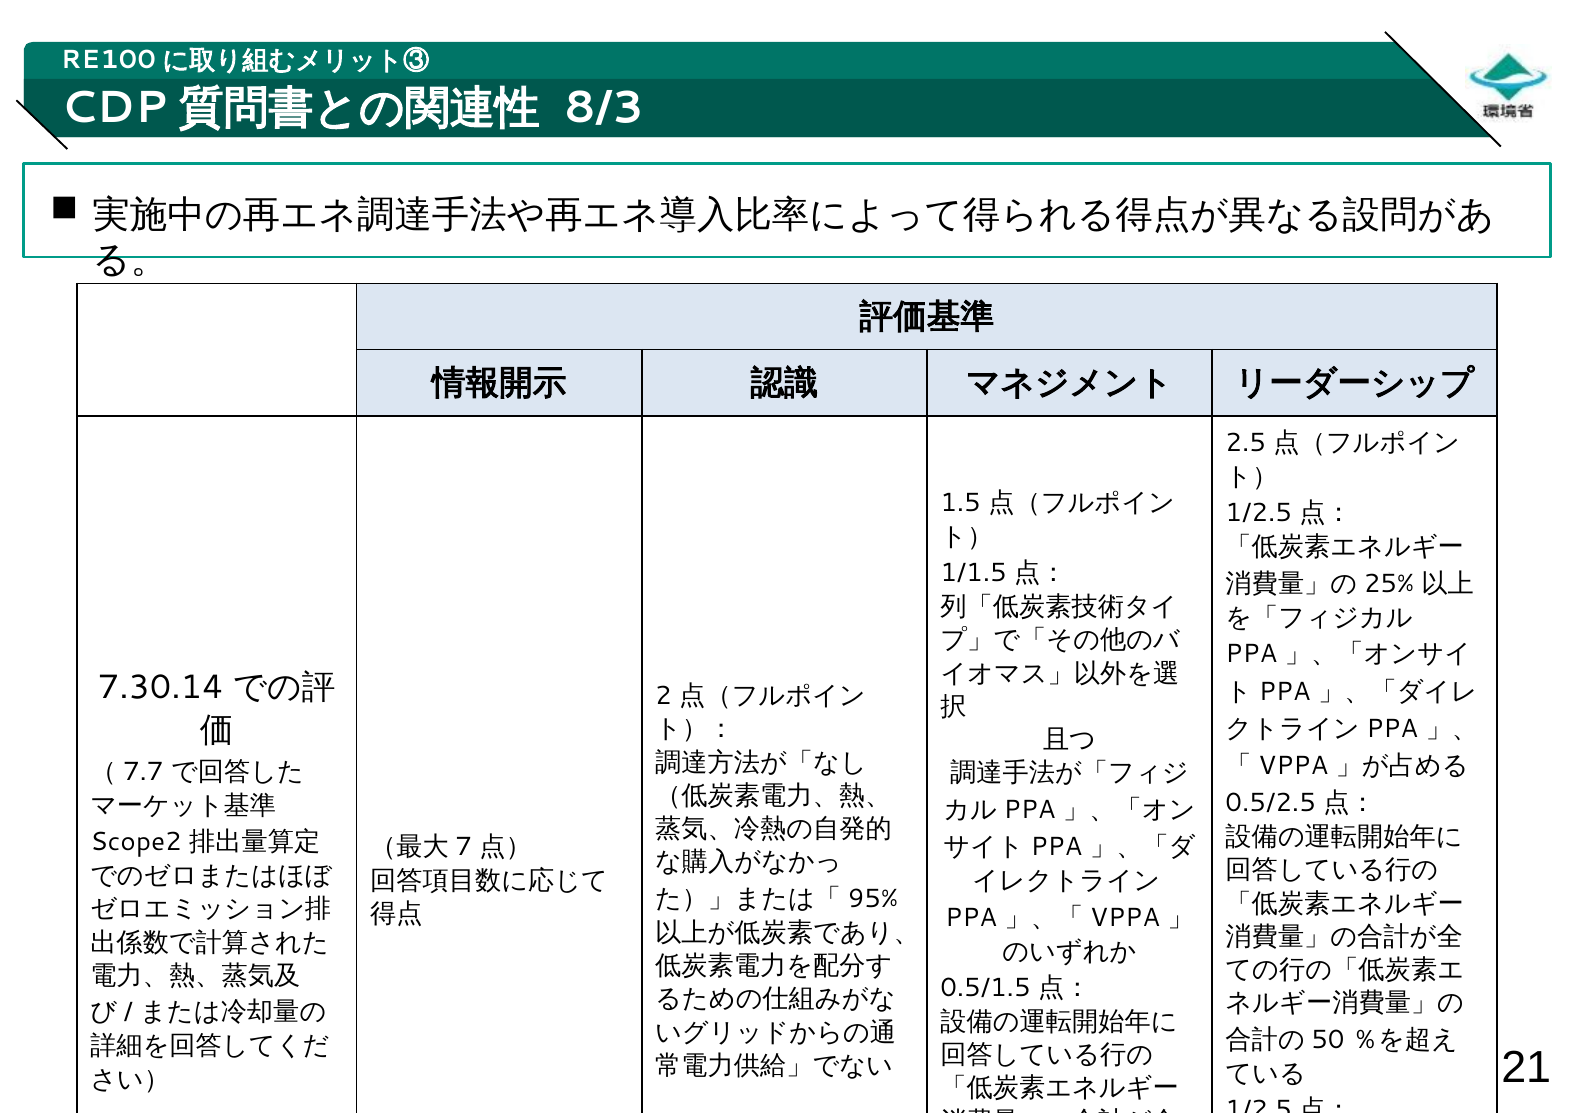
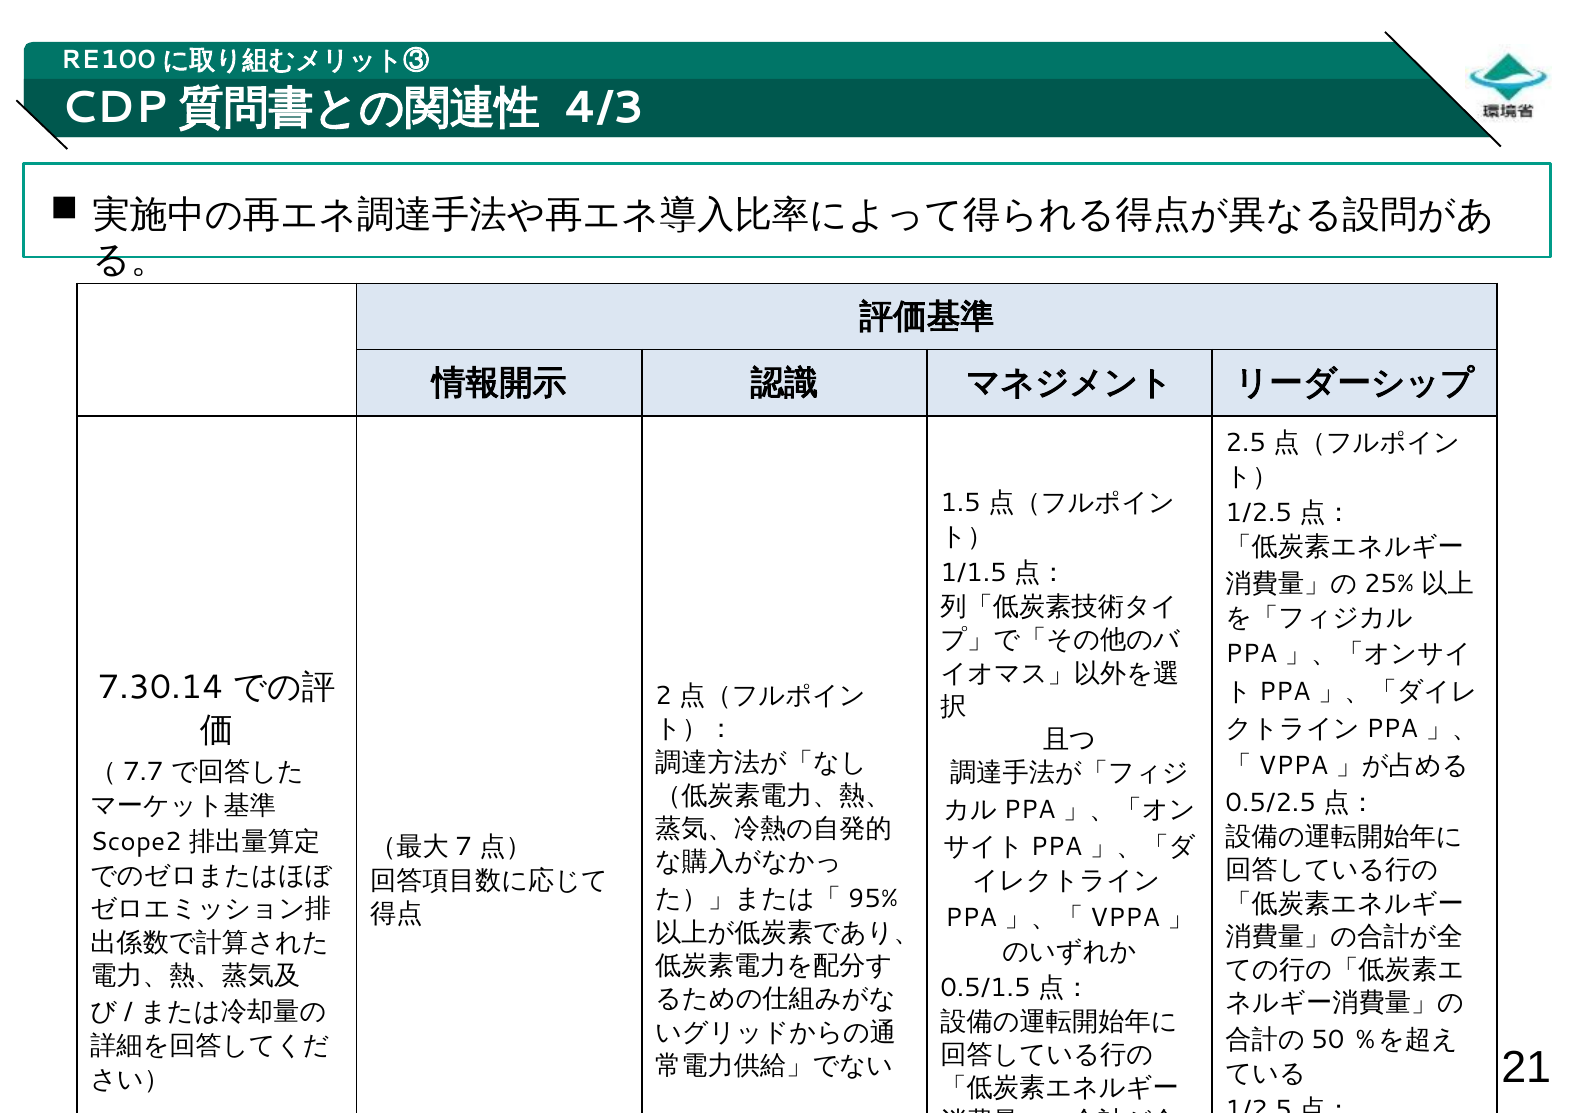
8/3: 8/3 -> 4/3
